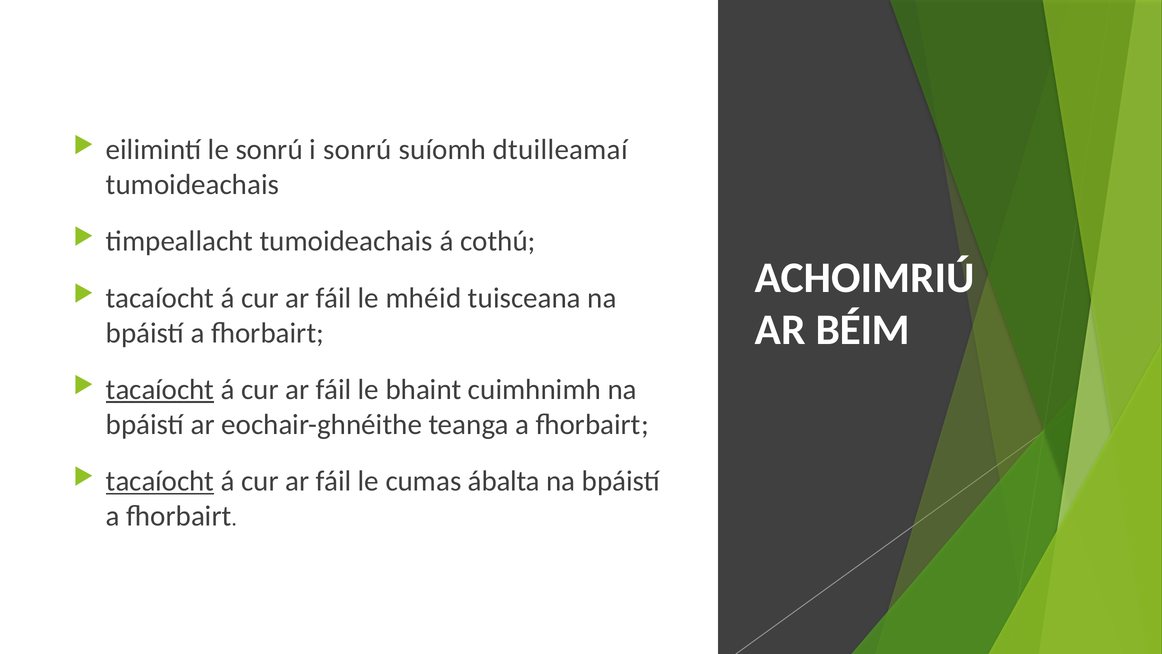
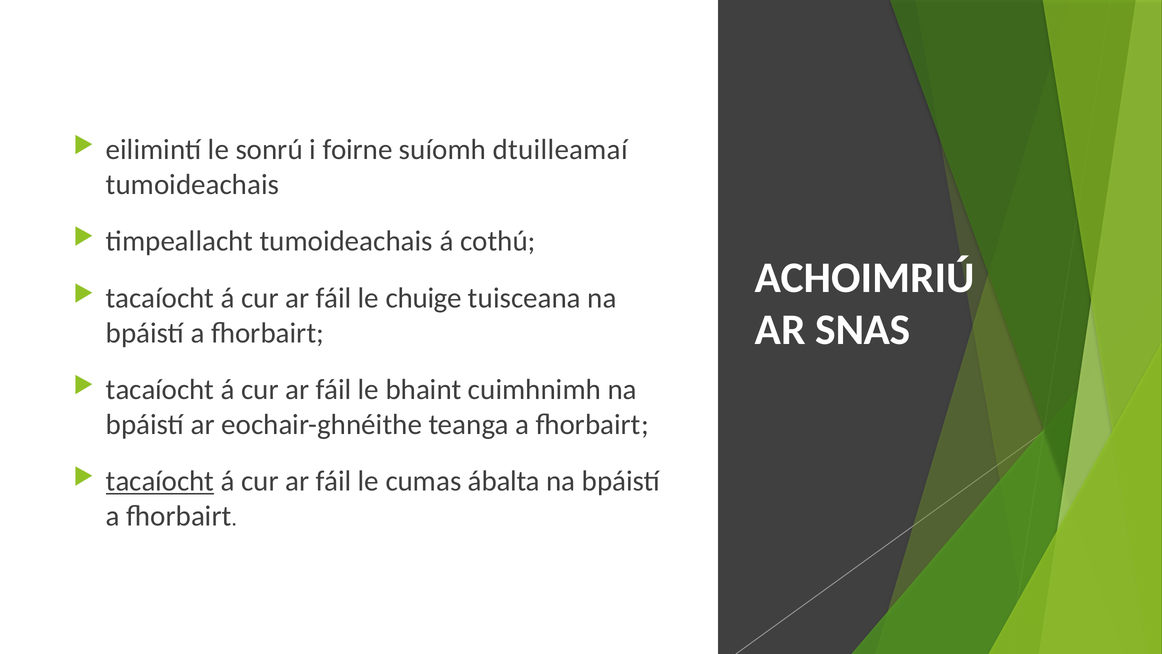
i sonrú: sonrú -> foirne
mhéid: mhéid -> chuige
BÉIM: BÉIM -> SNAS
tacaíocht at (160, 389) underline: present -> none
